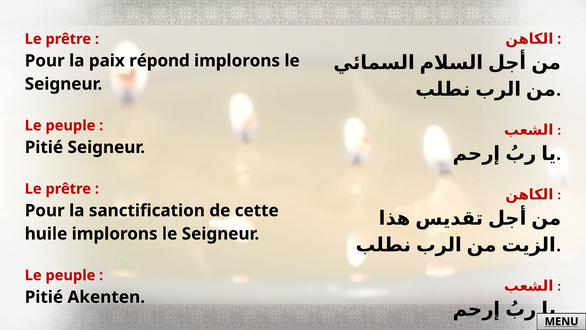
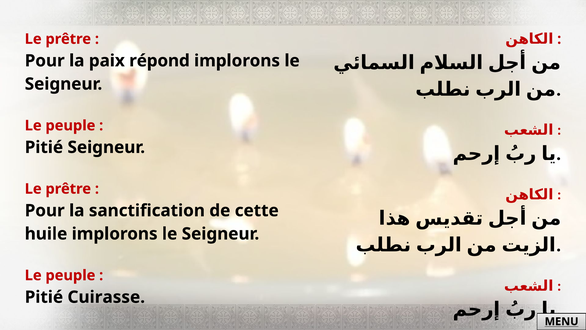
Akenten: Akenten -> Cuirasse
